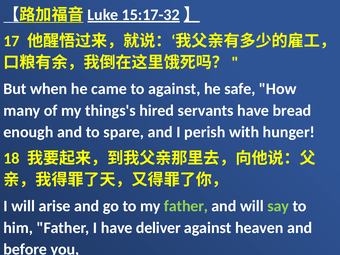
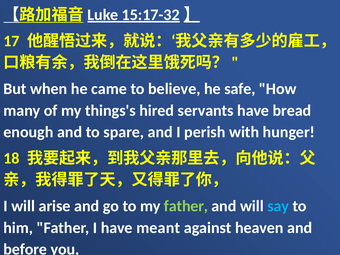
to against: against -> believe
say colour: light green -> light blue
deliver: deliver -> meant
